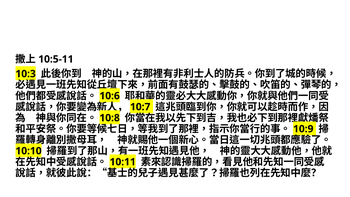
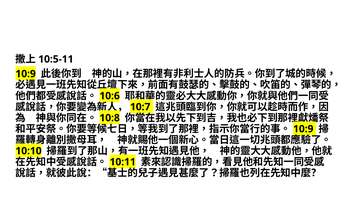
10:3 at (26, 74): 10:3 -> 10:9
